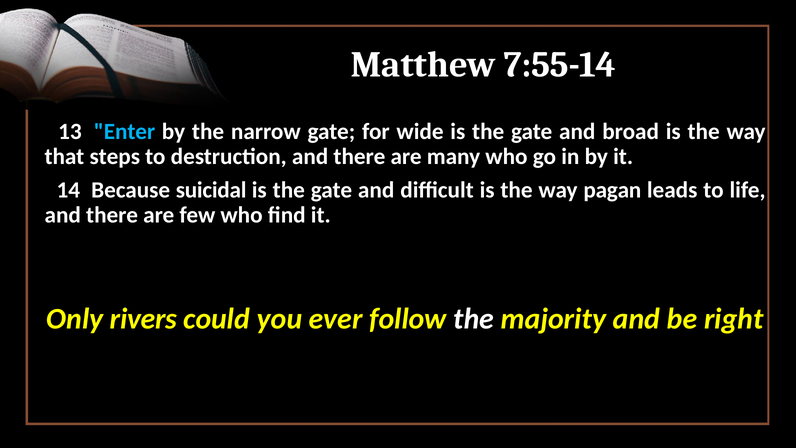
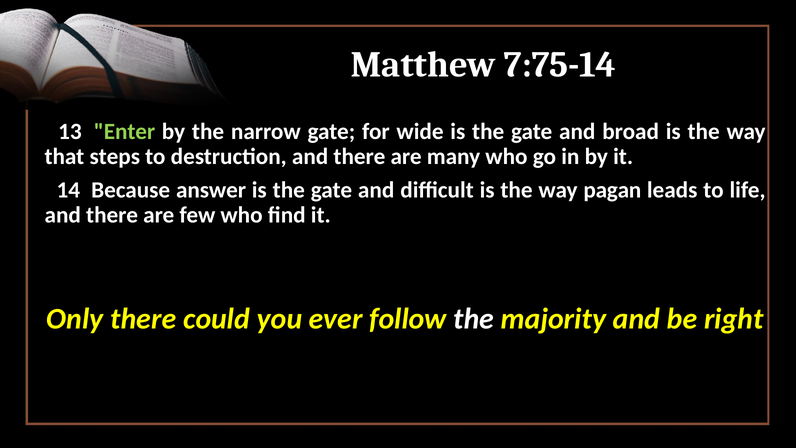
7:55-14: 7:55-14 -> 7:75-14
Enter colour: light blue -> light green
suicidal: suicidal -> answer
Only rivers: rivers -> there
